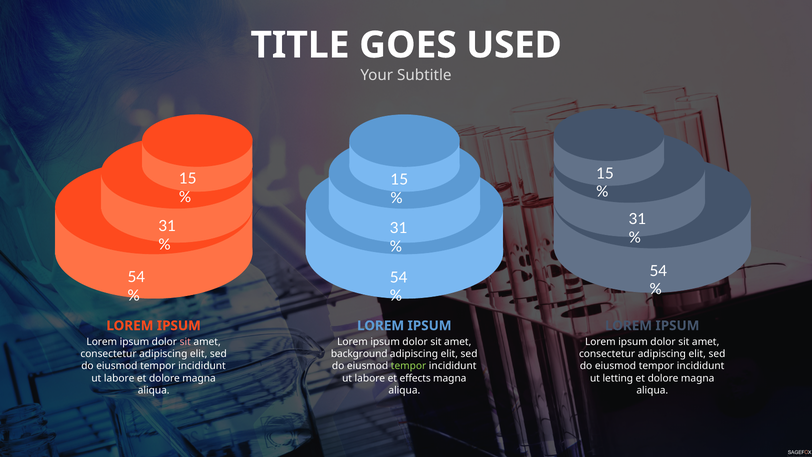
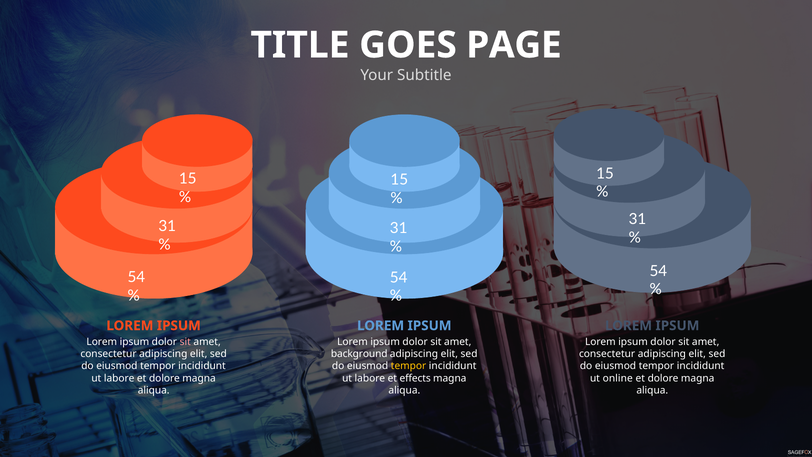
USED: USED -> PAGE
tempor at (409, 366) colour: light green -> yellow
letting: letting -> online
